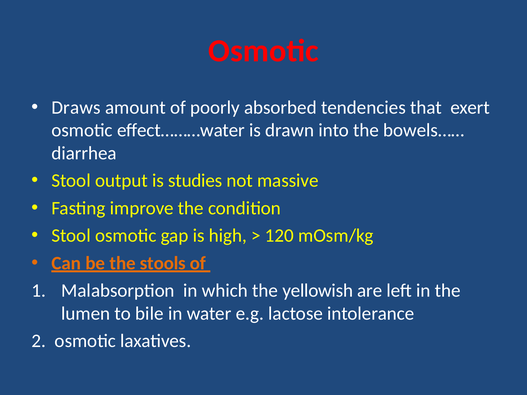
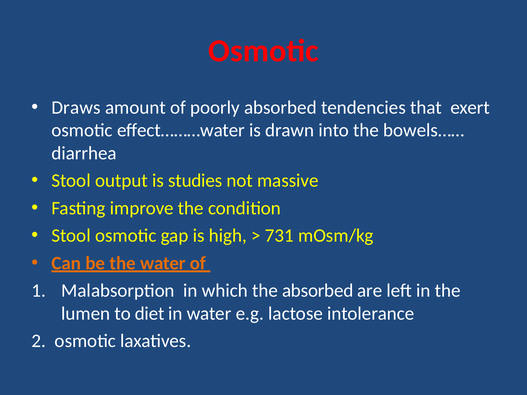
120: 120 -> 731
the stools: stools -> water
the yellowish: yellowish -> absorbed
bile: bile -> diet
